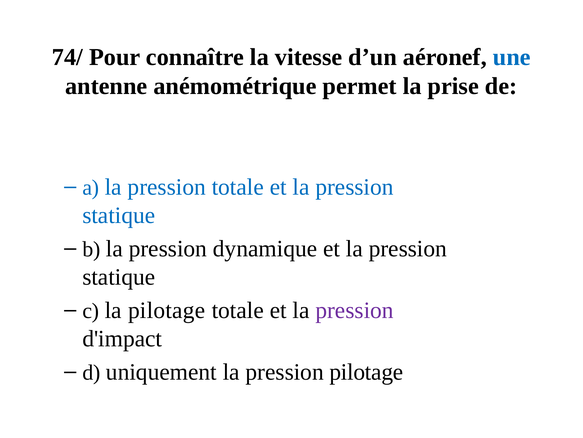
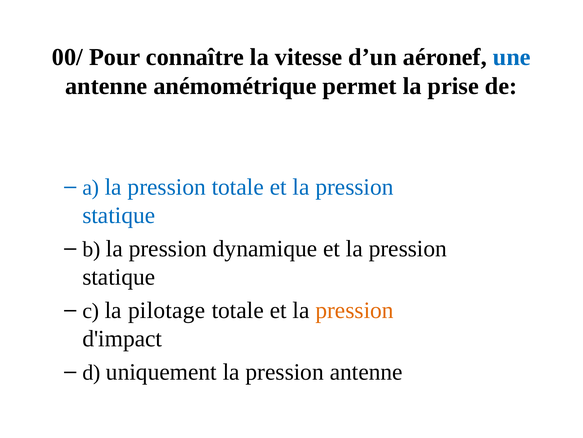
74/: 74/ -> 00/
pression at (355, 310) colour: purple -> orange
pression pilotage: pilotage -> antenne
